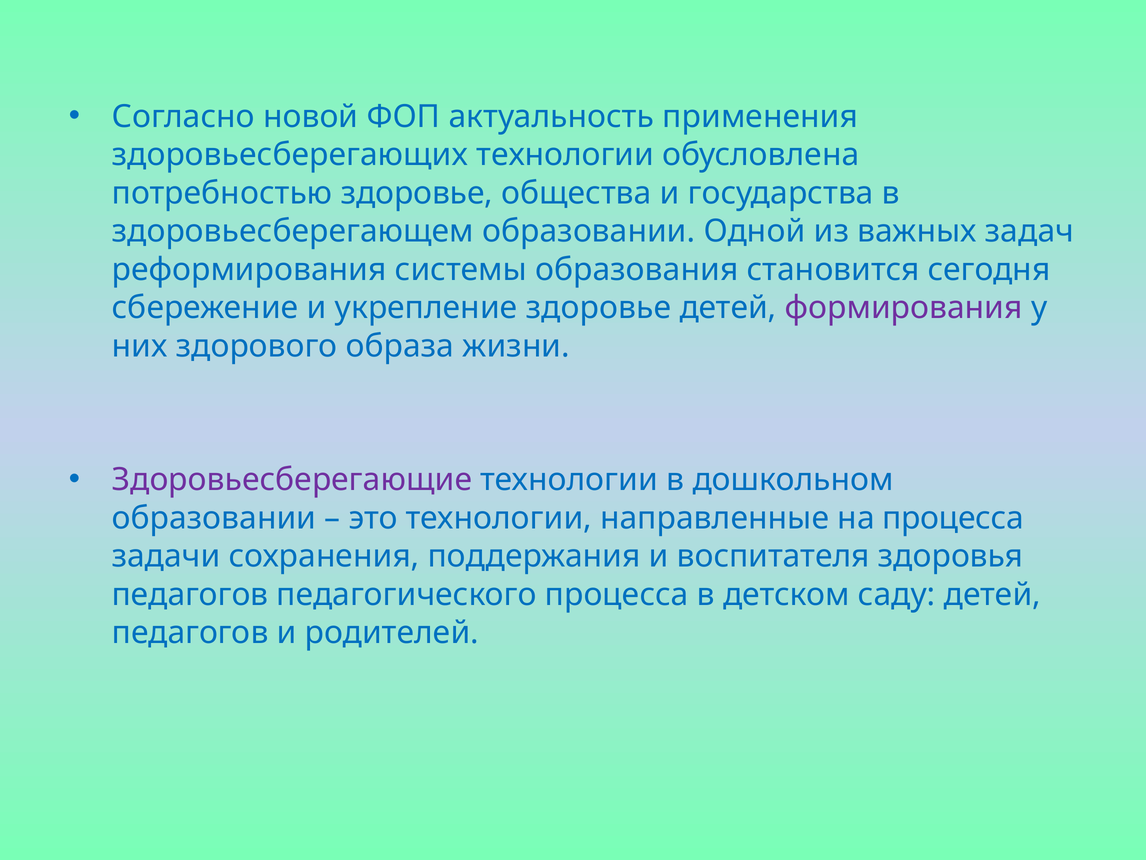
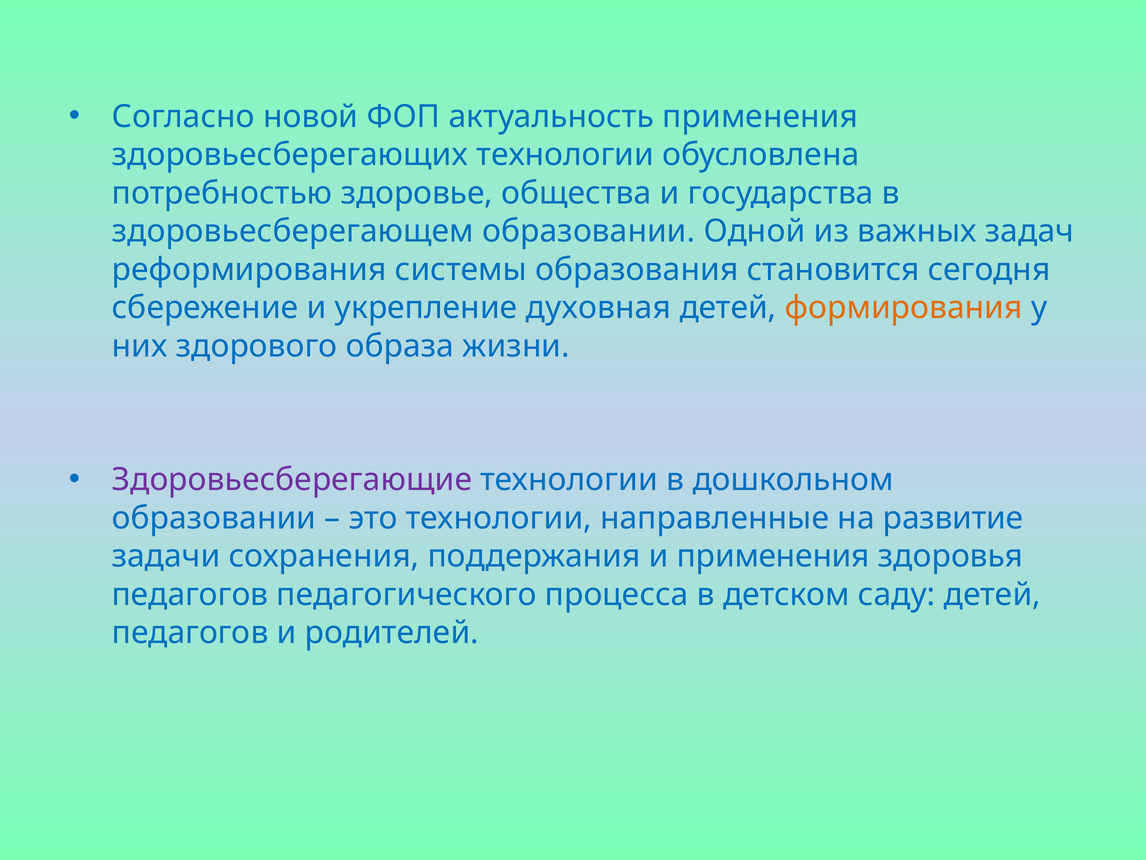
укрепление здоровье: здоровье -> духовная
формирования colour: purple -> orange
на процесса: процесса -> развитие
и воспитателя: воспитателя -> применения
